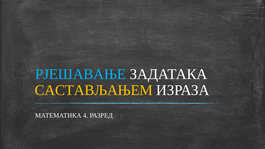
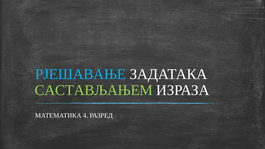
САСТАВЉАЊЕМ colour: yellow -> light green
